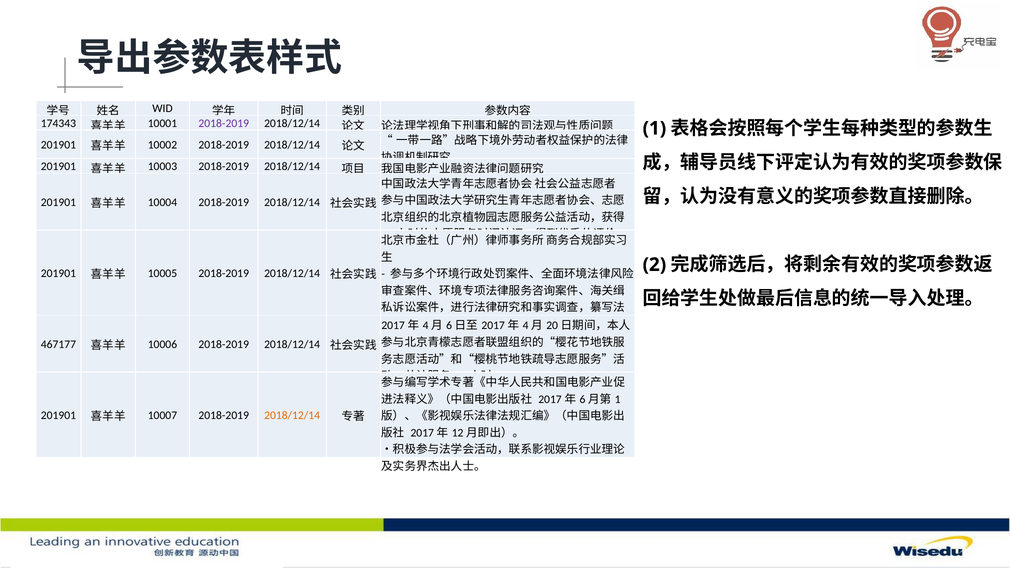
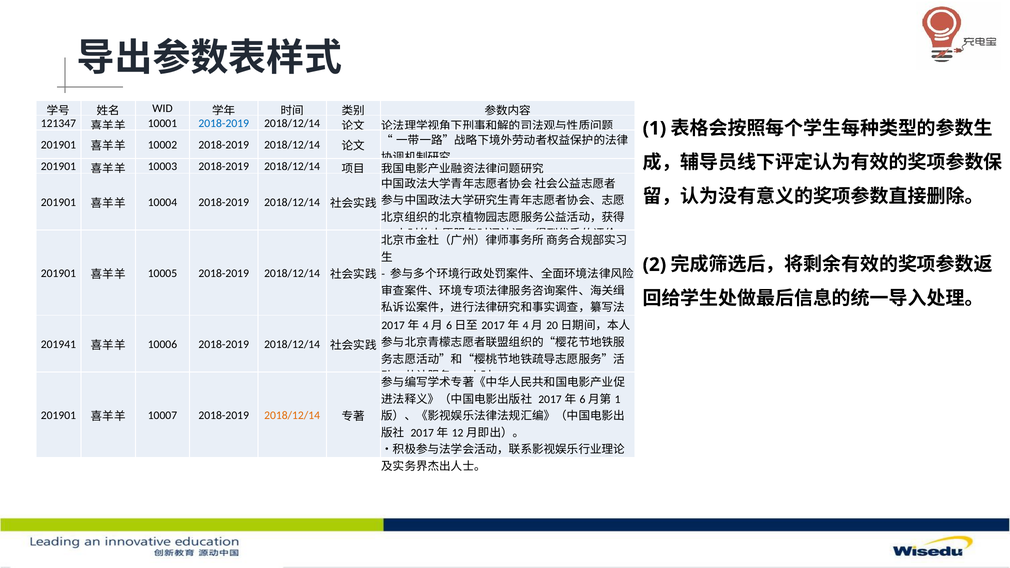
174343: 174343 -> 121347
2018-2019 at (224, 123) colour: purple -> blue
467177: 467177 -> 201941
